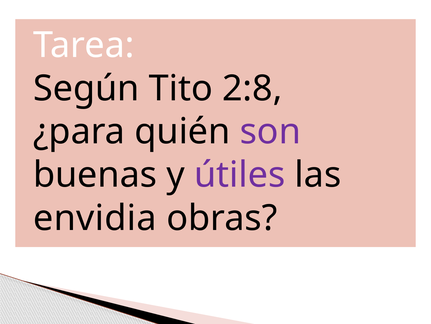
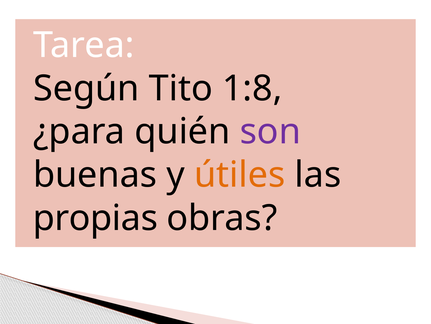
2:8: 2:8 -> 1:8
útiles colour: purple -> orange
envidia: envidia -> propias
